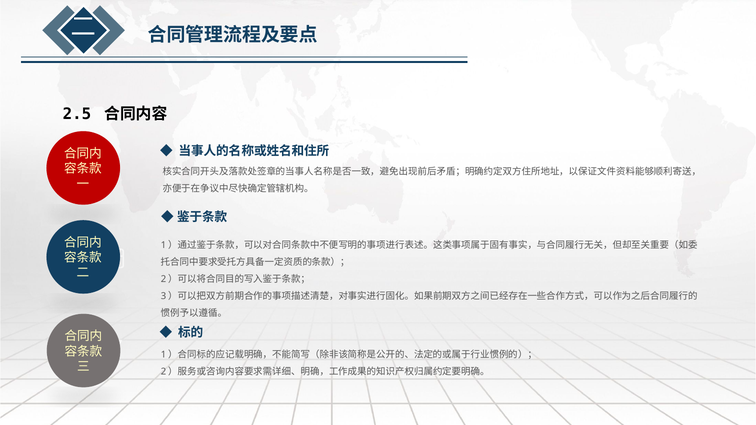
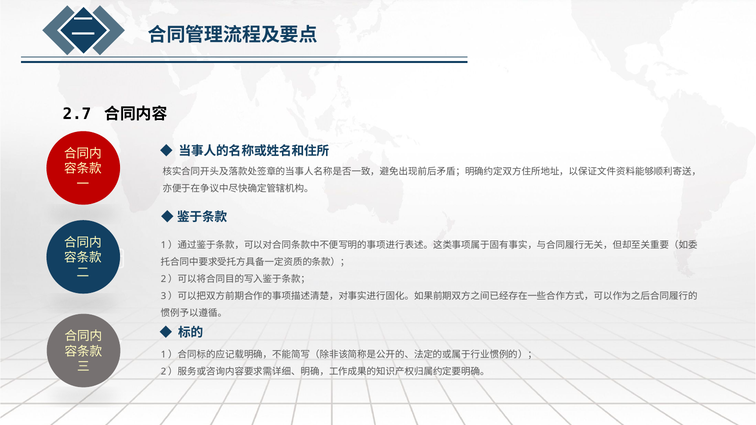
2.5: 2.5 -> 2.7
